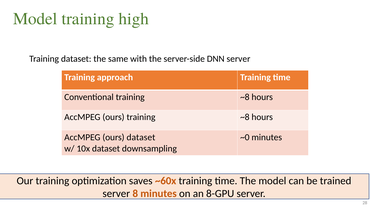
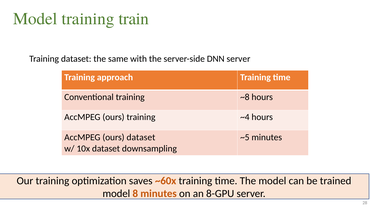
high: high -> train
ours training ~8: ~8 -> ~4
~0: ~0 -> ~5
server at (116, 194): server -> model
